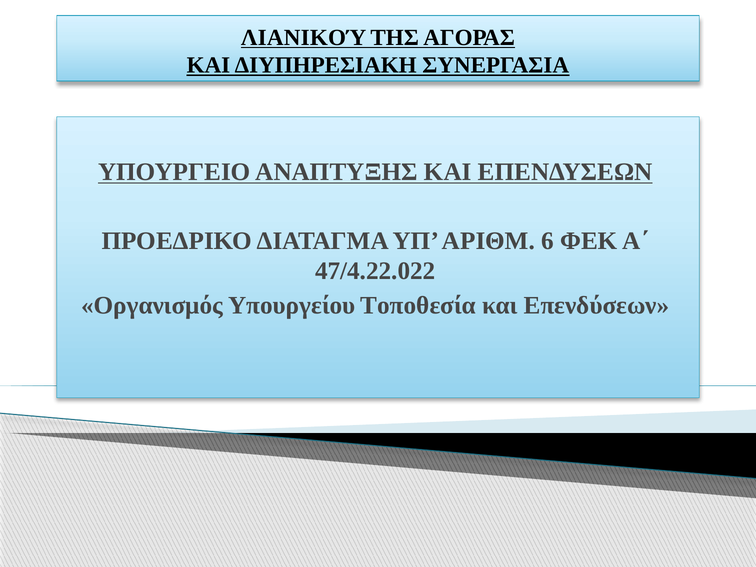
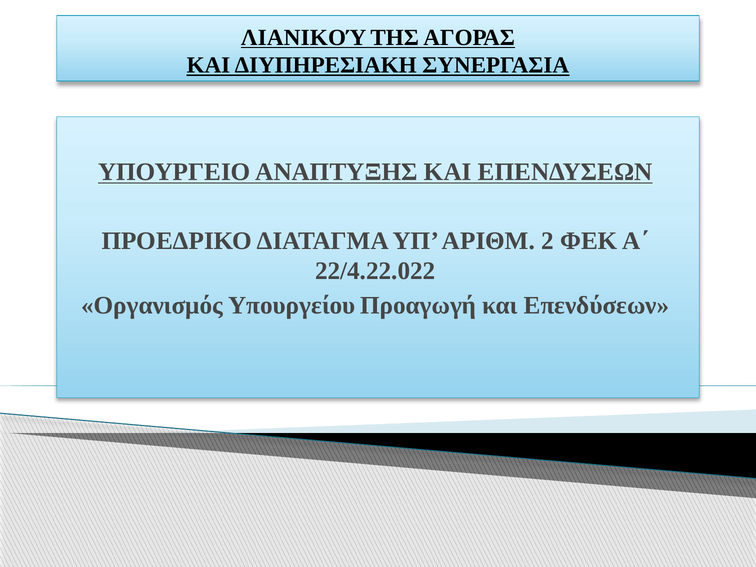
6: 6 -> 2
47/4.22.022: 47/4.22.022 -> 22/4.22.022
Τοποθεσία: Τοποθεσία -> Προαγωγή
